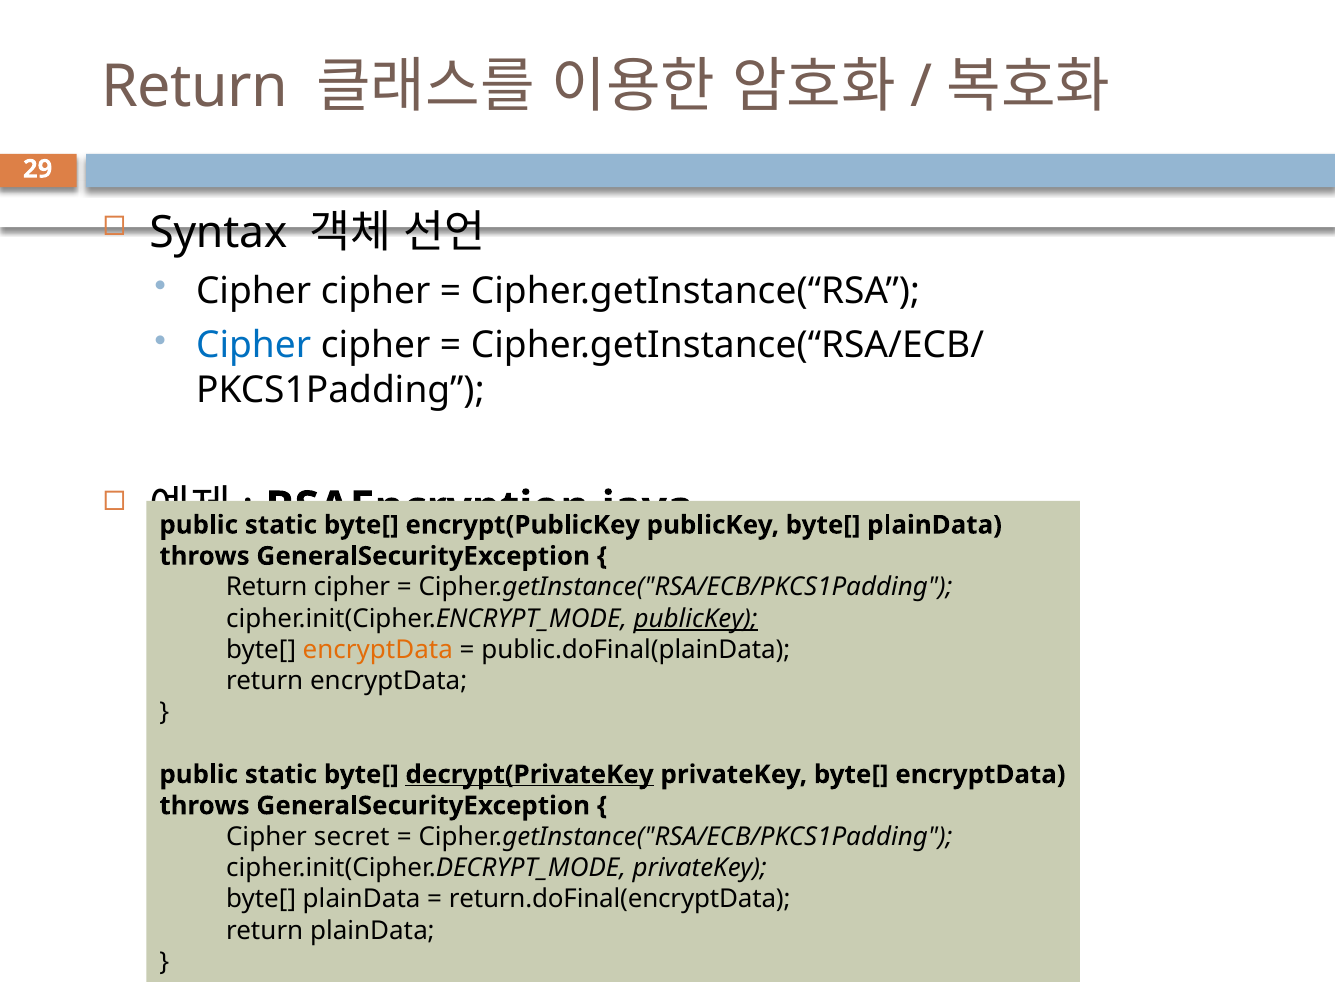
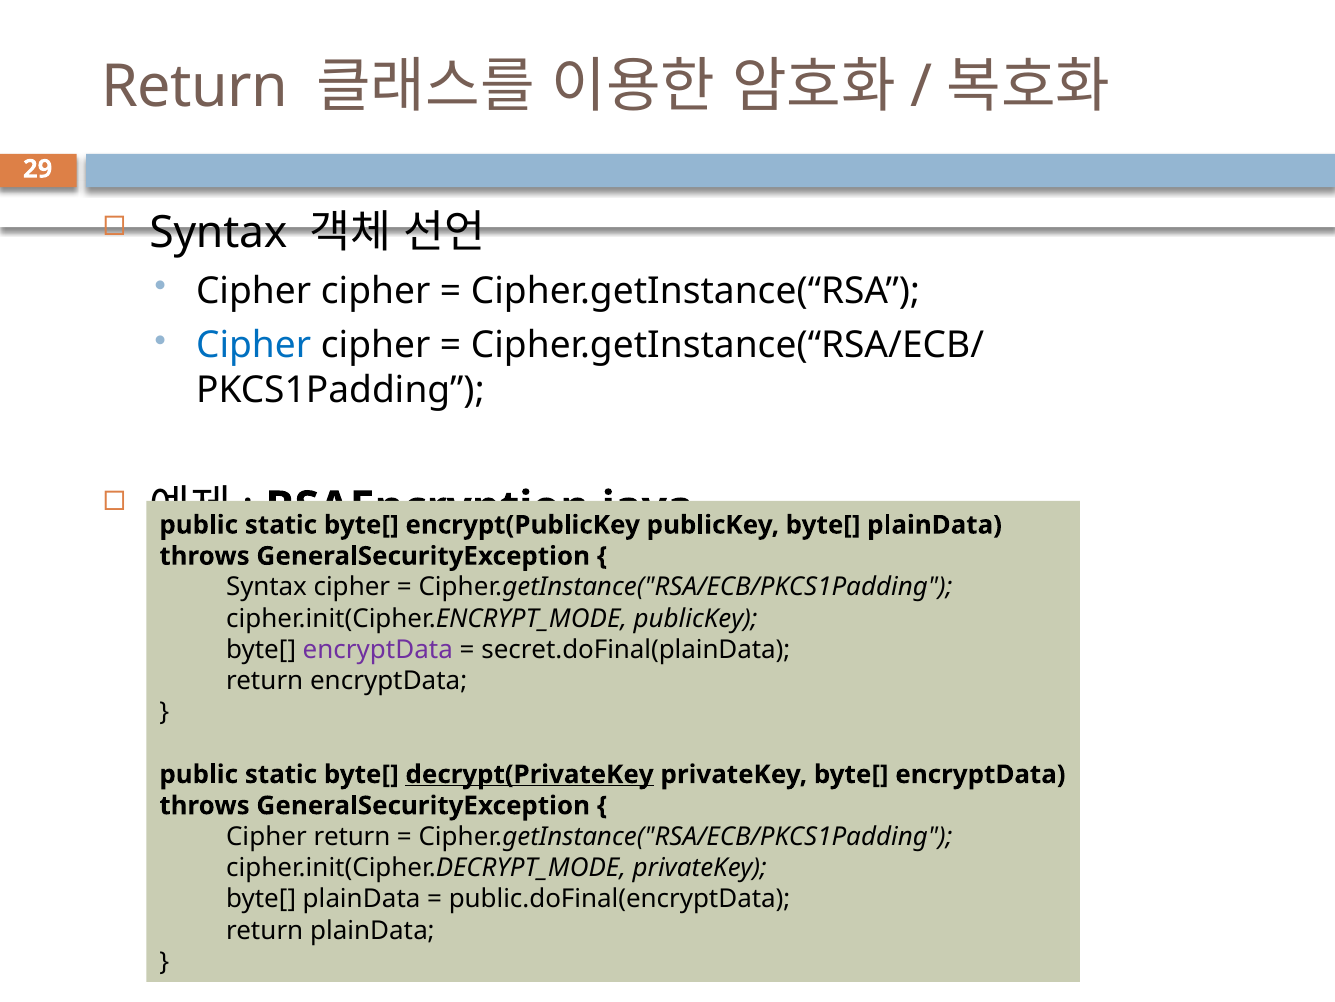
Return at (267, 587): Return -> Syntax
publicKey at (696, 618) underline: present -> none
encryptData at (378, 649) colour: orange -> purple
public.doFinal(plainData: public.doFinal(plainData -> secret.doFinal(plainData
Cipher secret: secret -> return
return.doFinal(encryptData: return.doFinal(encryptData -> public.doFinal(encryptData
